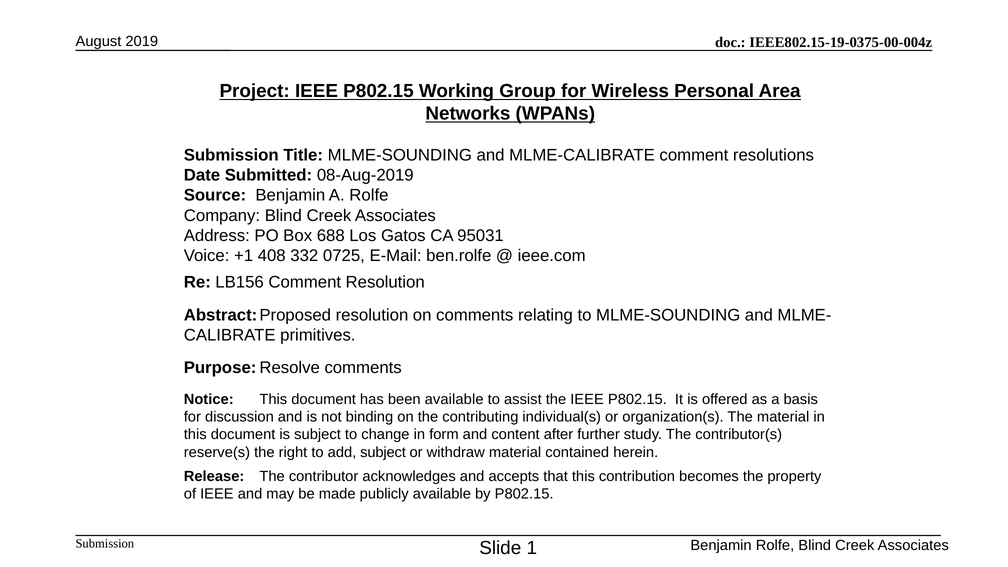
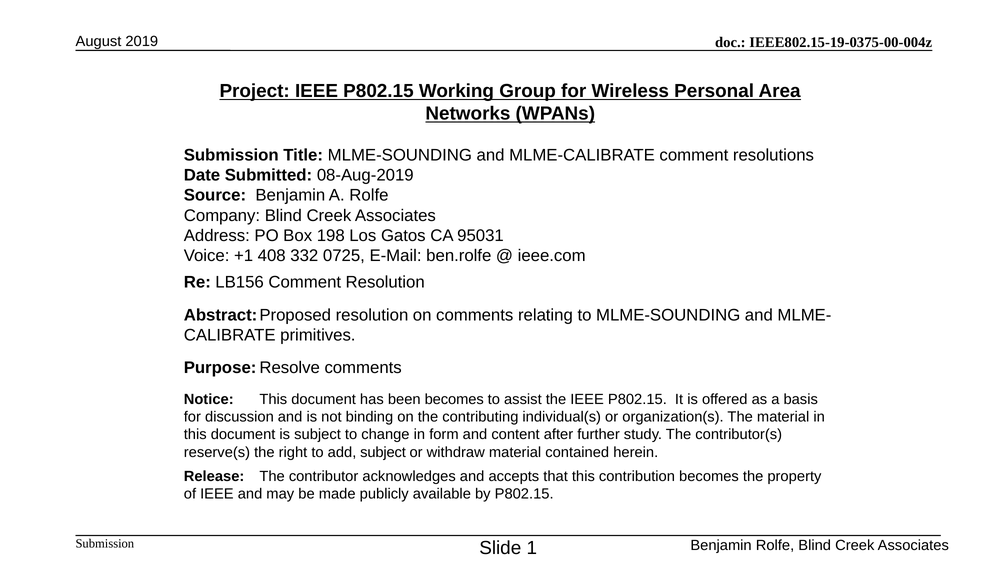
688: 688 -> 198
been available: available -> becomes
